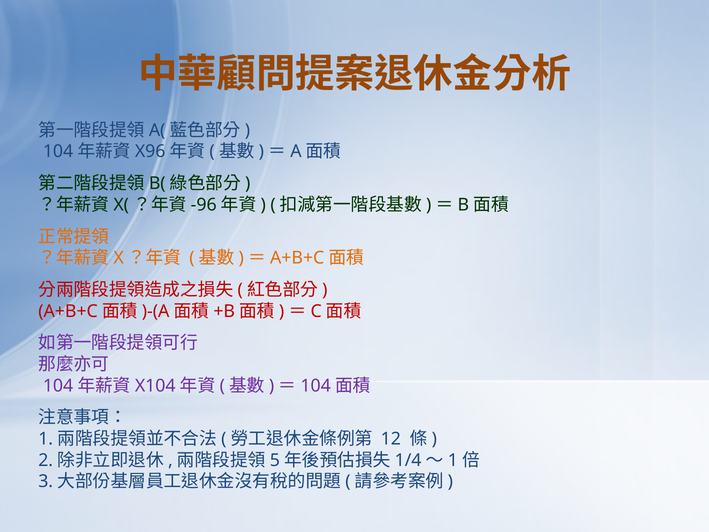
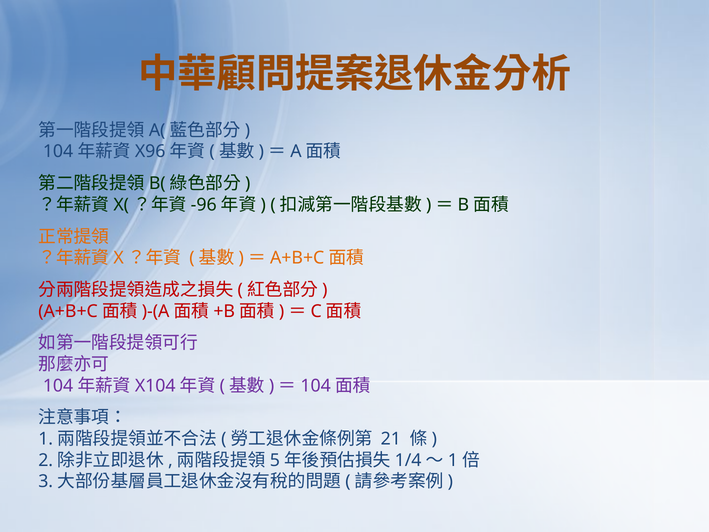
12: 12 -> 21
